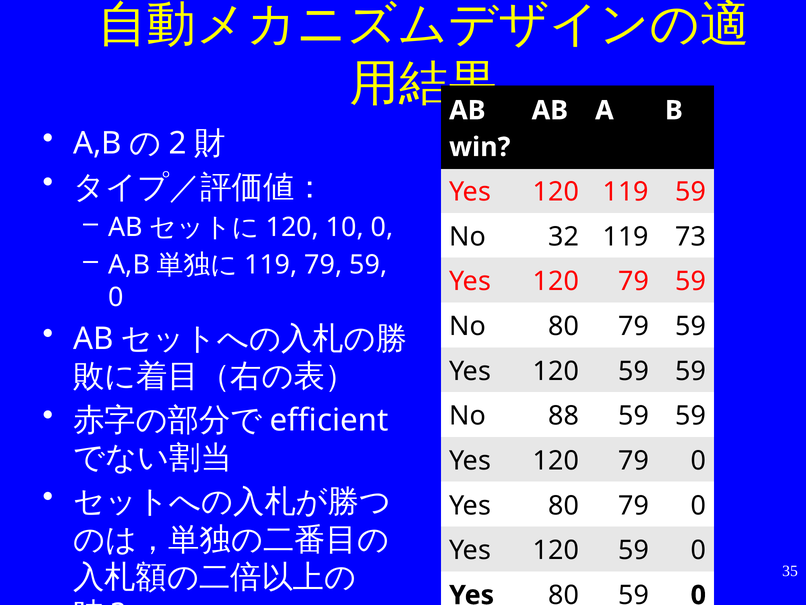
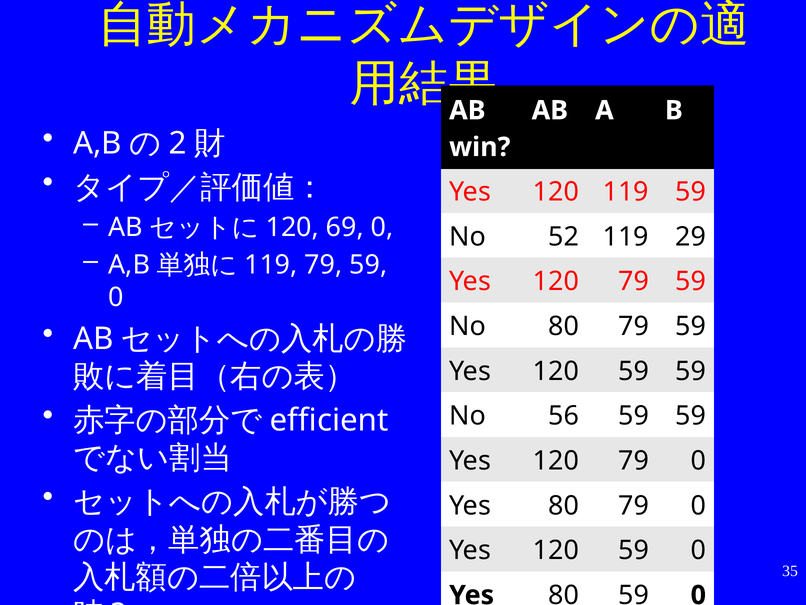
10: 10 -> 69
32: 32 -> 52
73: 73 -> 29
88: 88 -> 56
